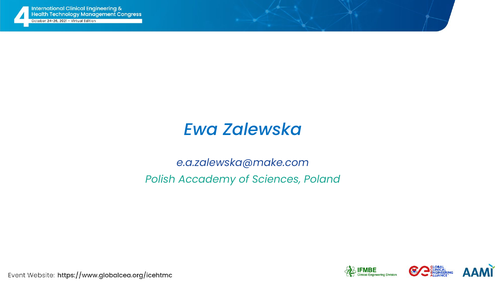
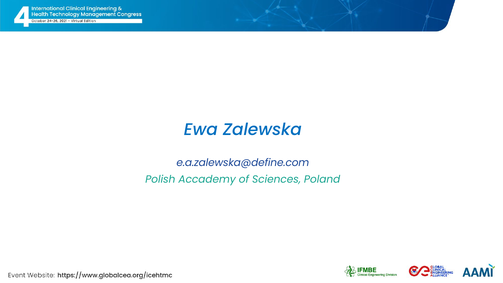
e.a.zalewska@make.com: e.a.zalewska@make.com -> e.a.zalewska@define.com
